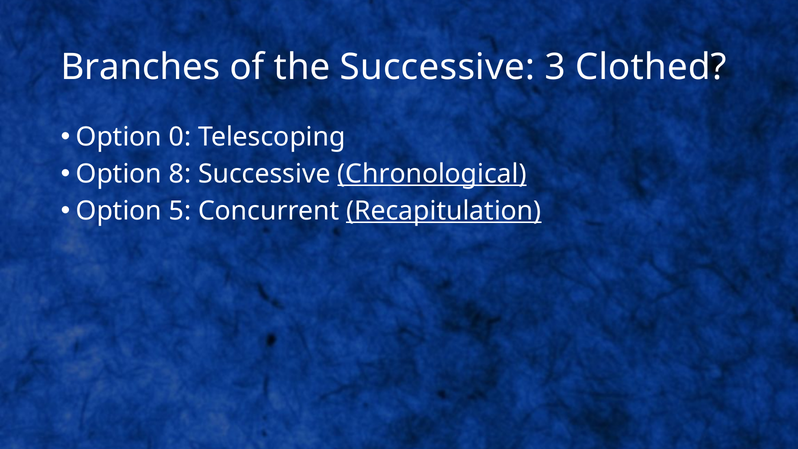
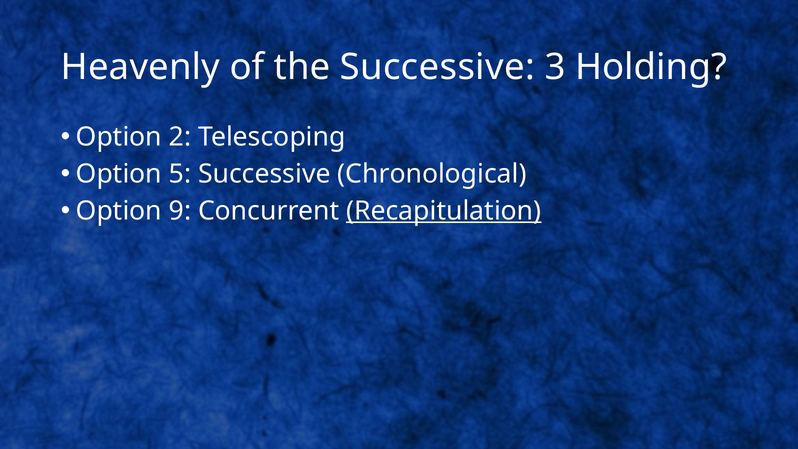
Branches: Branches -> Heavenly
Clothed: Clothed -> Holding
0: 0 -> 2
8: 8 -> 5
Chronological underline: present -> none
5: 5 -> 9
